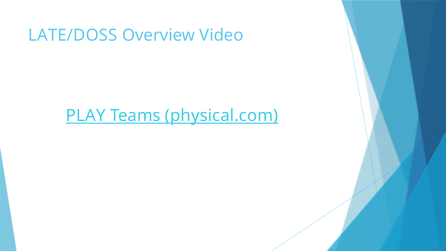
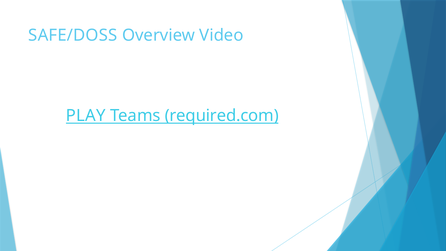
LATE/DOSS: LATE/DOSS -> SAFE/DOSS
physical.com: physical.com -> required.com
